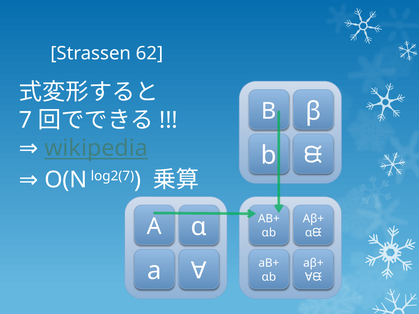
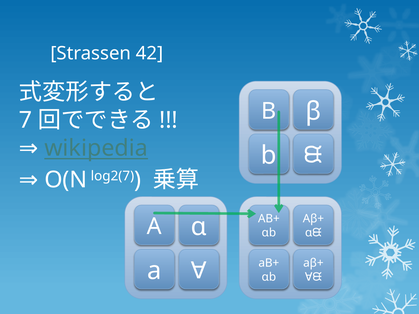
62: 62 -> 42
